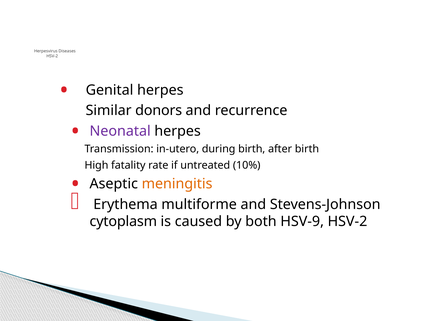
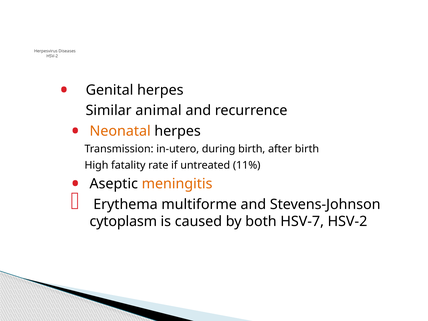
donors: donors -> animal
Neonatal colour: purple -> orange
10%: 10% -> 11%
HSV-9: HSV-9 -> HSV-7
